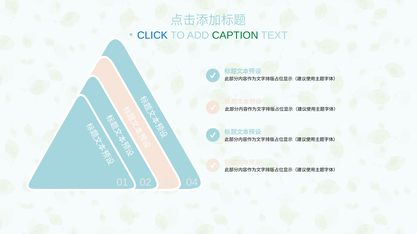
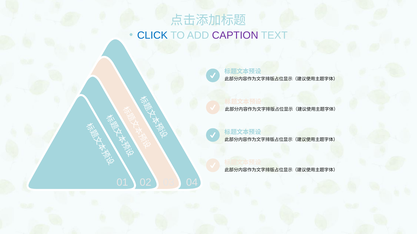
CAPTION colour: green -> purple
